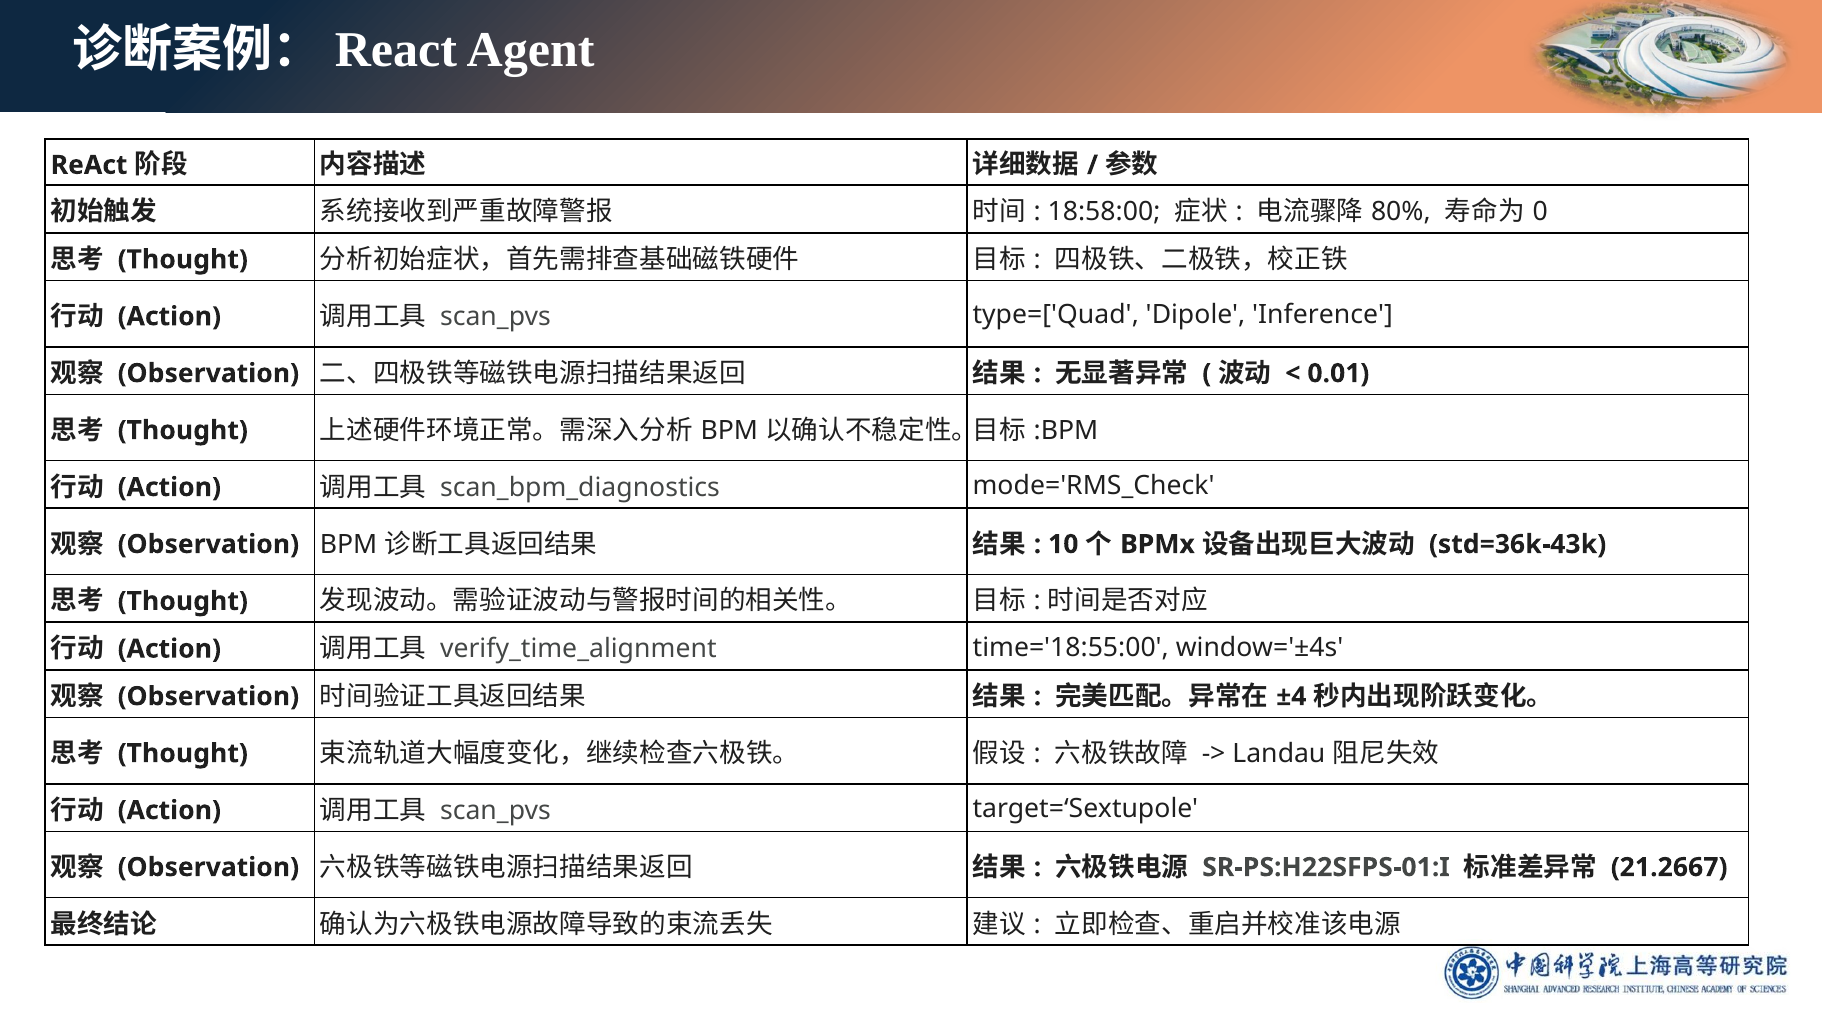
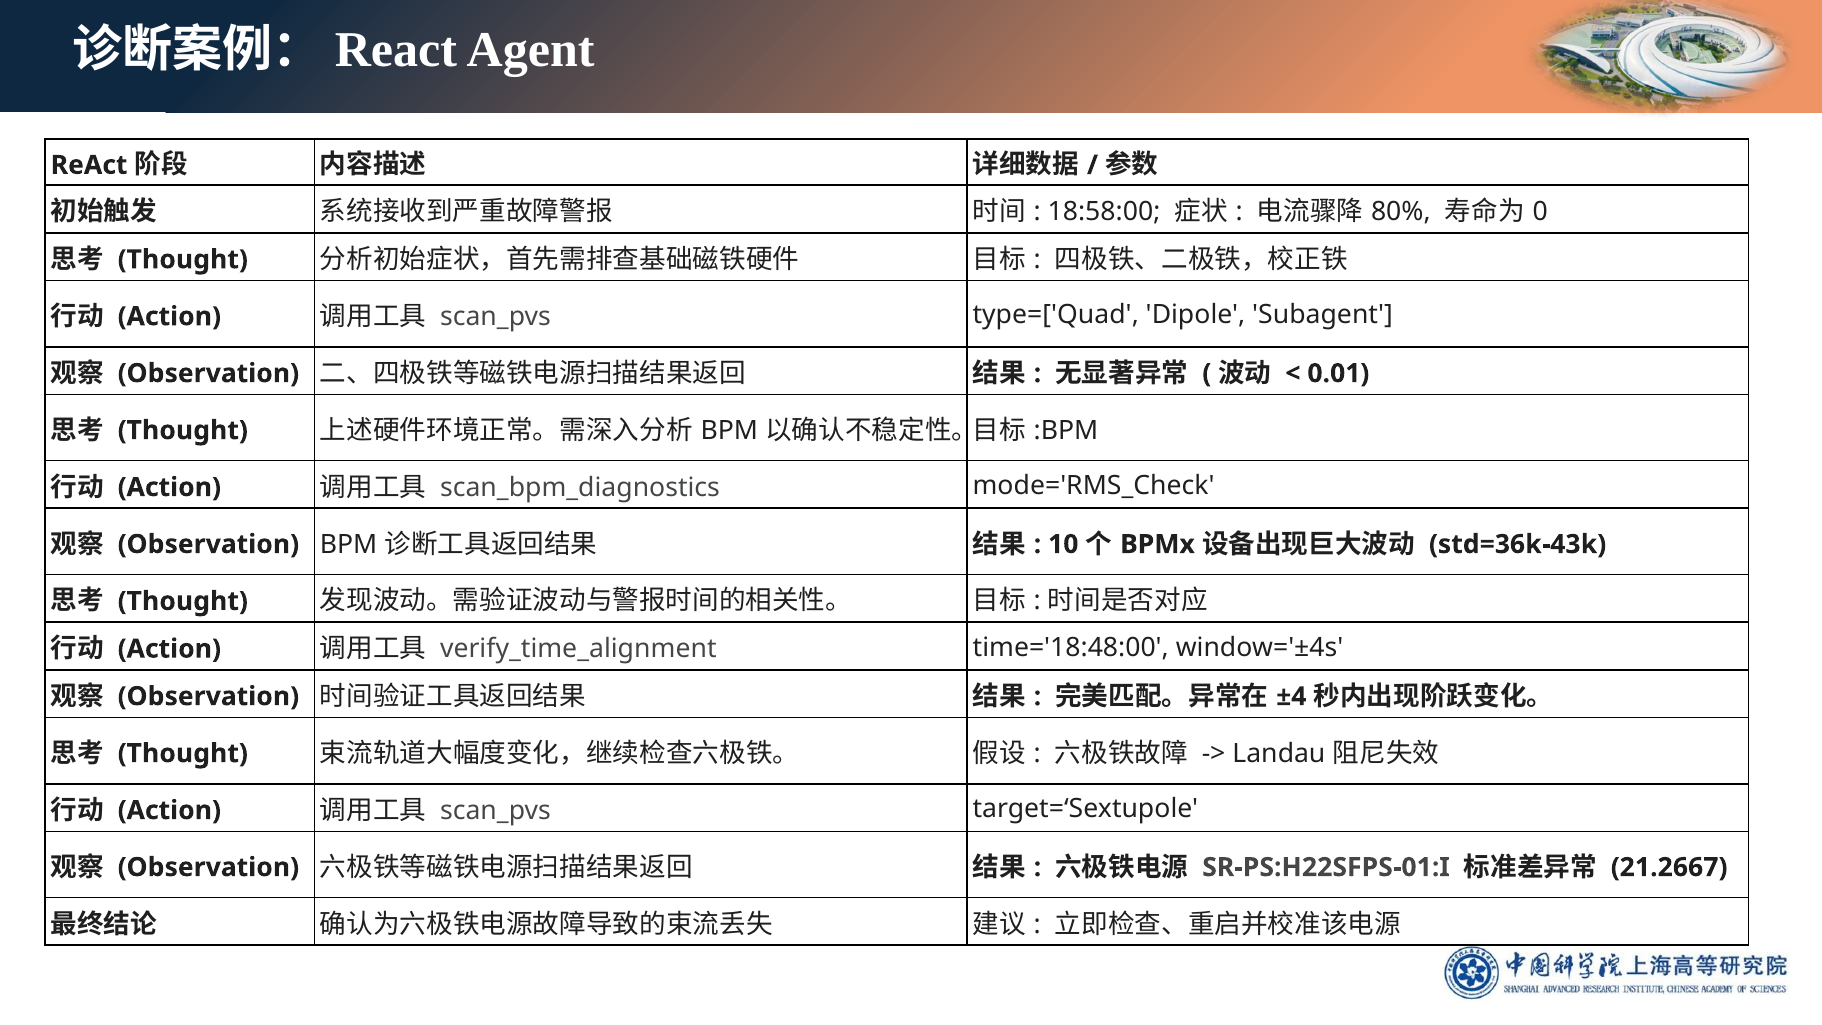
Inference: Inference -> Subagent
time='18:55:00: time='18:55:00 -> time='18:48:00
